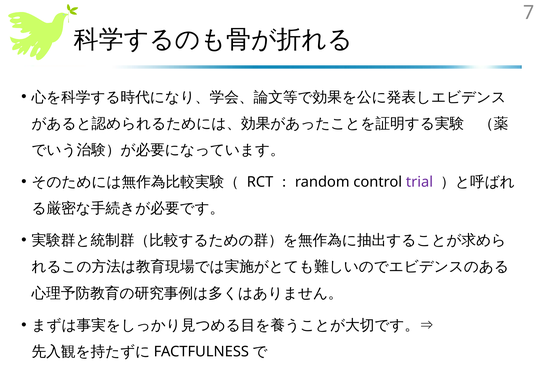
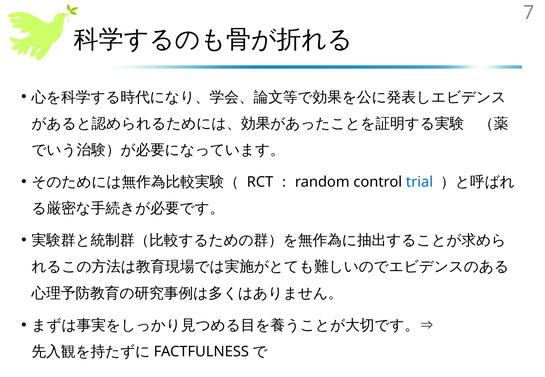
trial colour: purple -> blue
